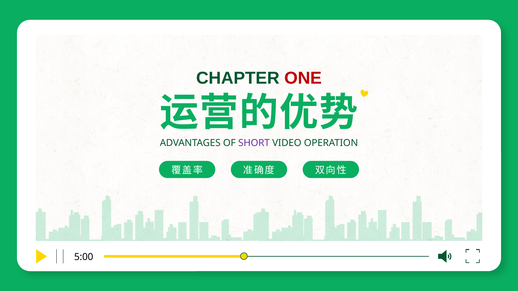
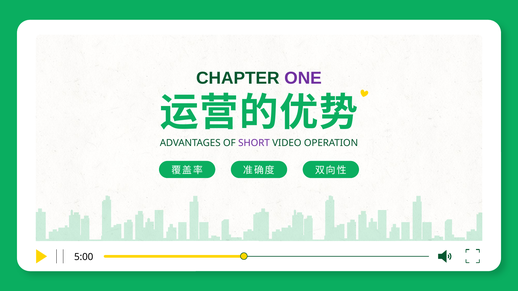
ONE colour: red -> purple
